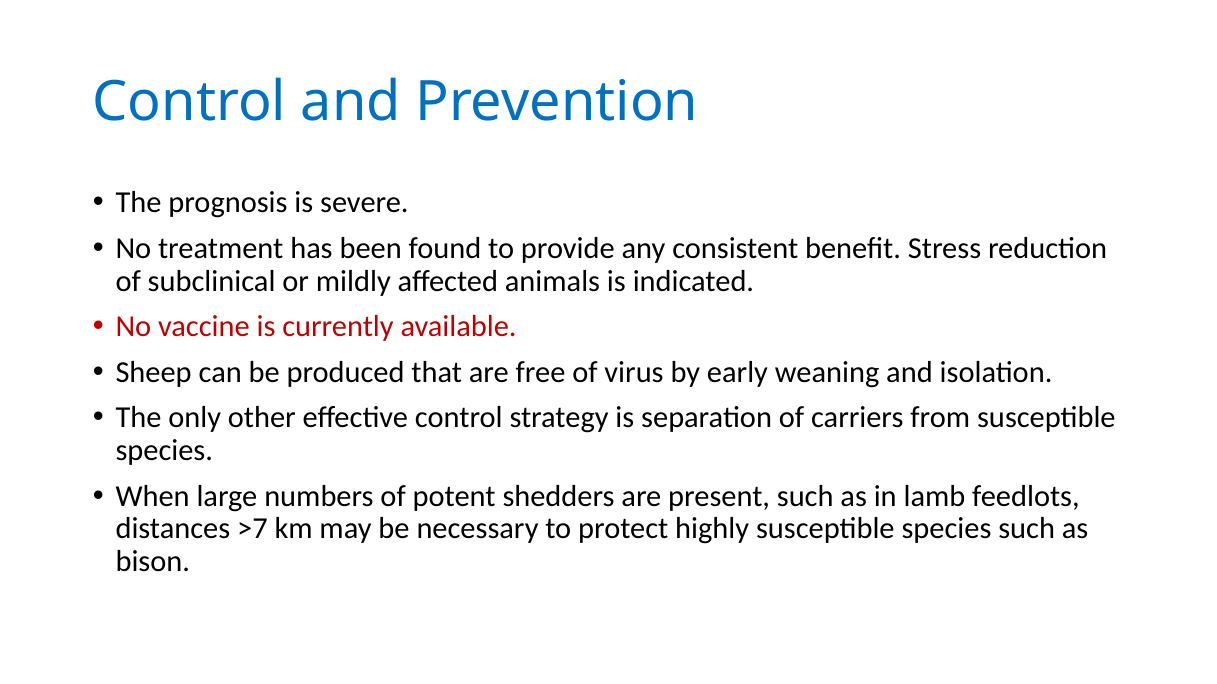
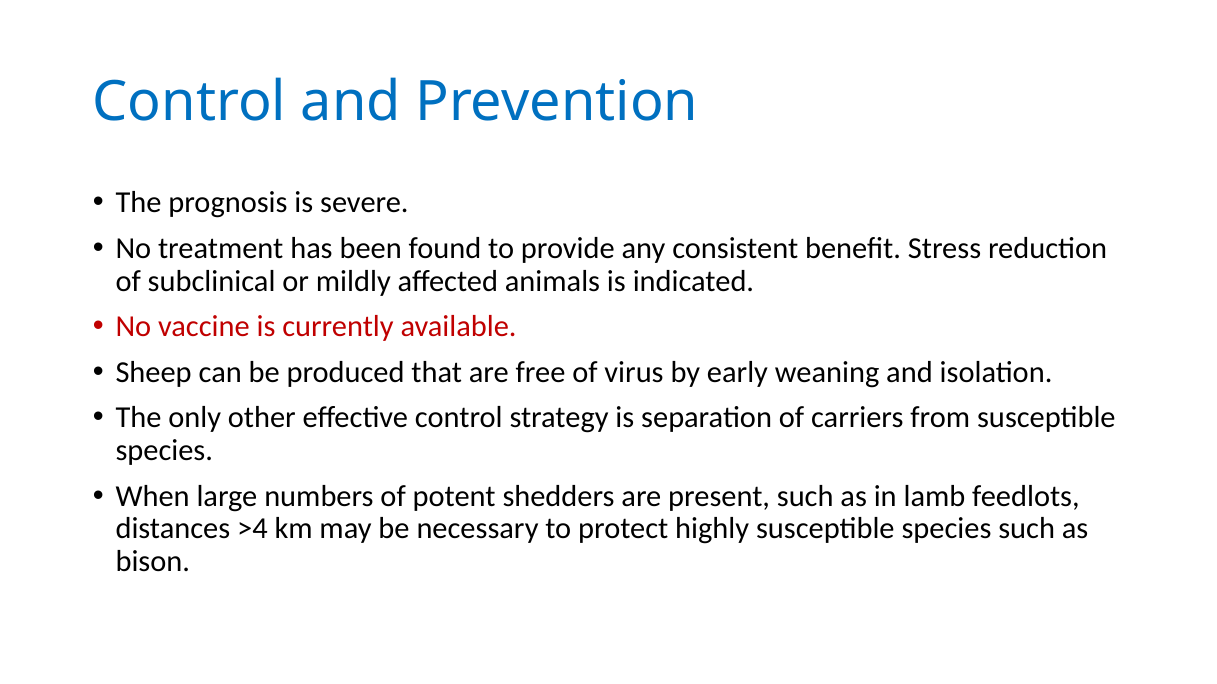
>7: >7 -> >4
